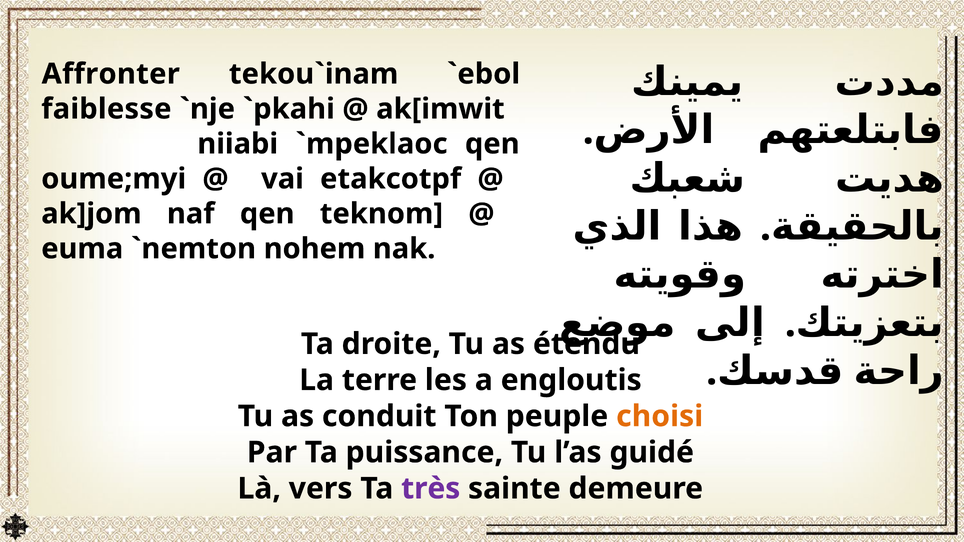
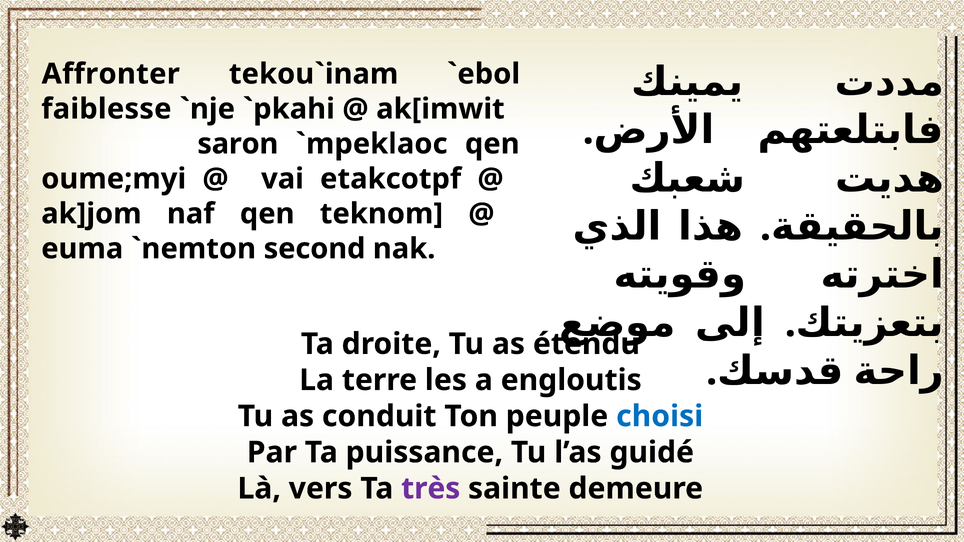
niiabi: niiabi -> saron
nohem: nohem -> second
choisi colour: orange -> blue
